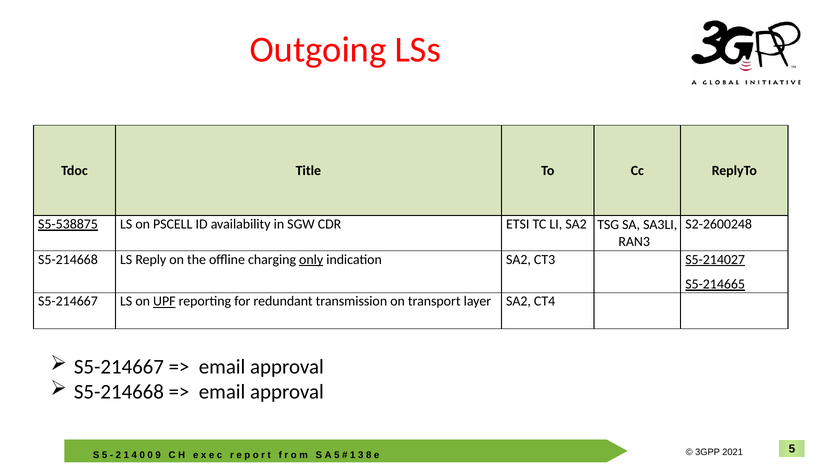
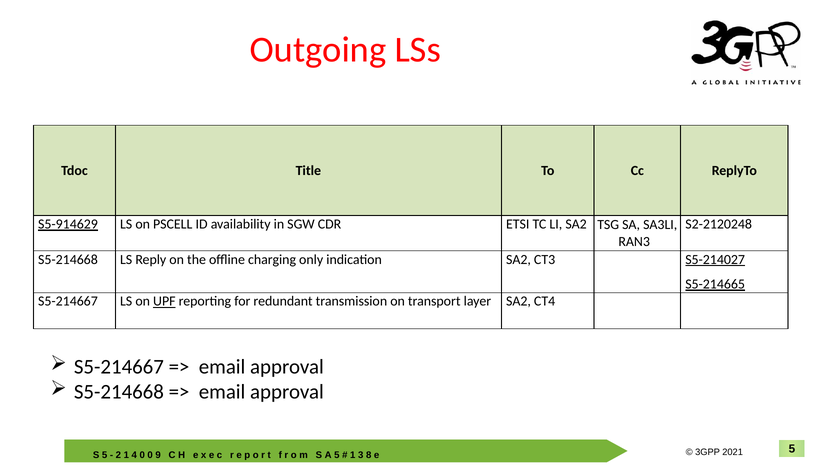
S5-538875: S5-538875 -> S5-914629
S2-2600248: S2-2600248 -> S2-2120248
only underline: present -> none
